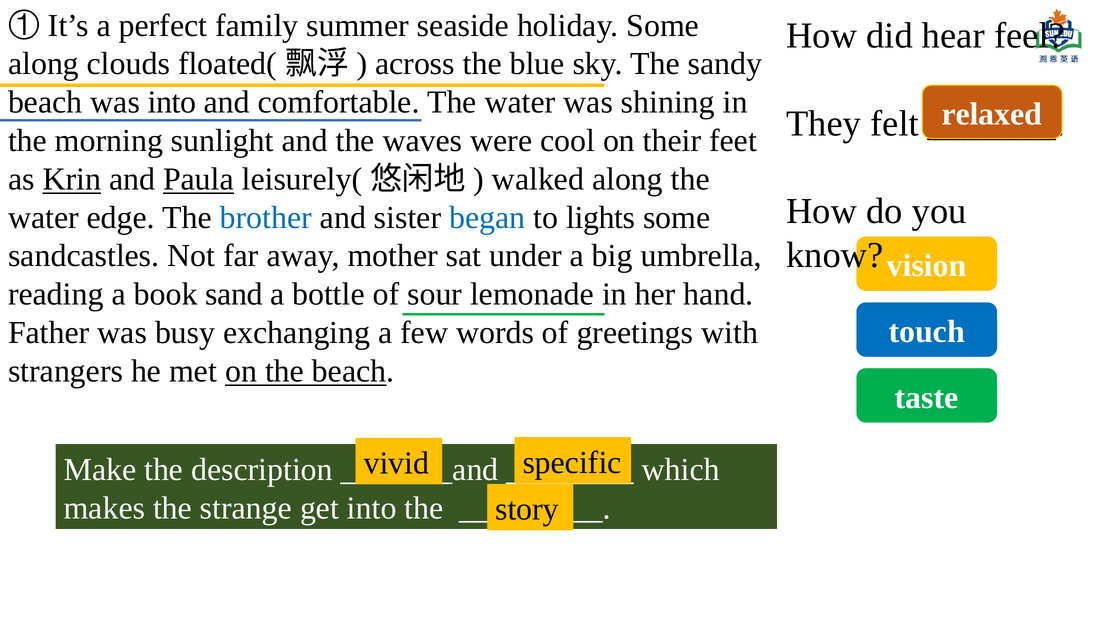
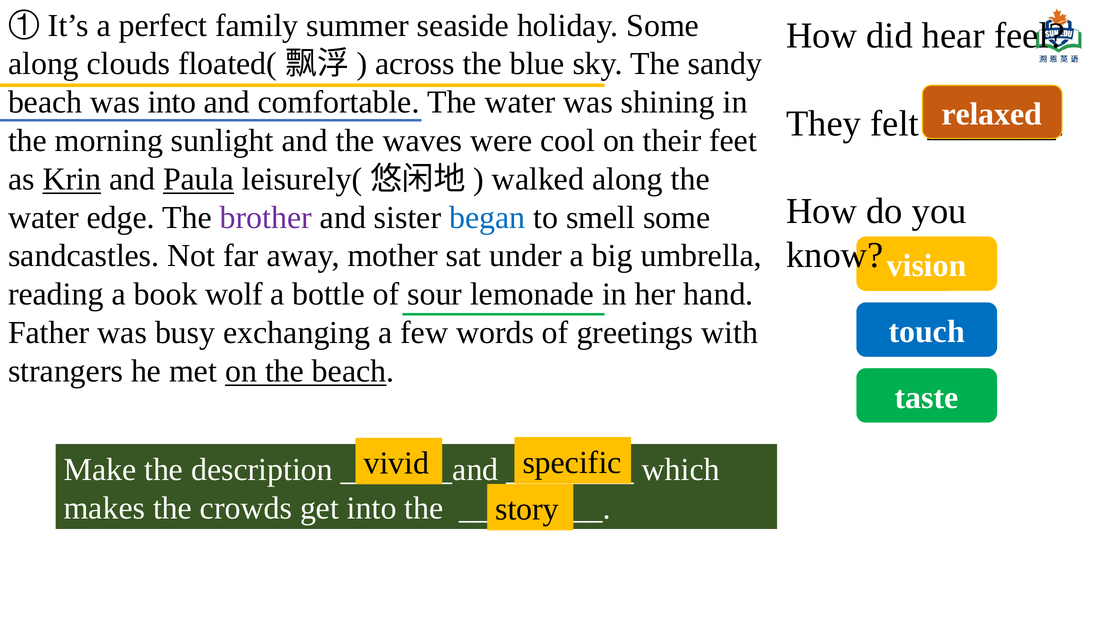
brother colour: blue -> purple
lights: lights -> smell
sand: sand -> wolf
strange: strange -> crowds
